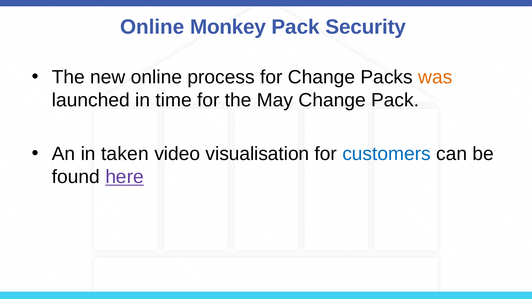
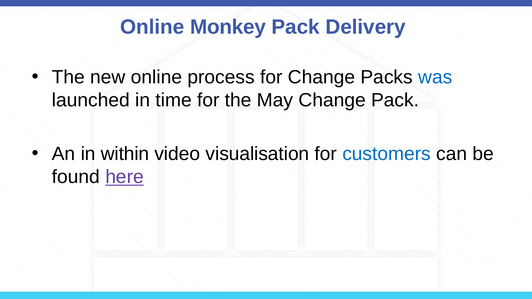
Security: Security -> Delivery
was colour: orange -> blue
taken: taken -> within
